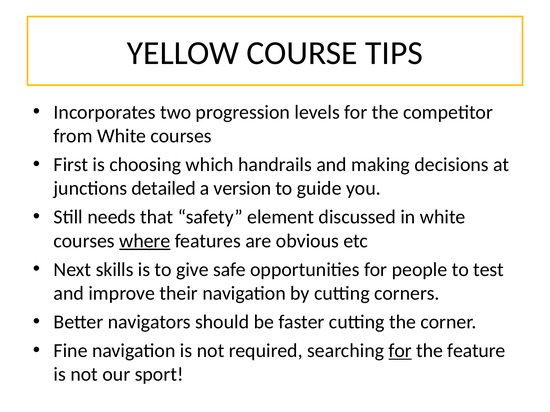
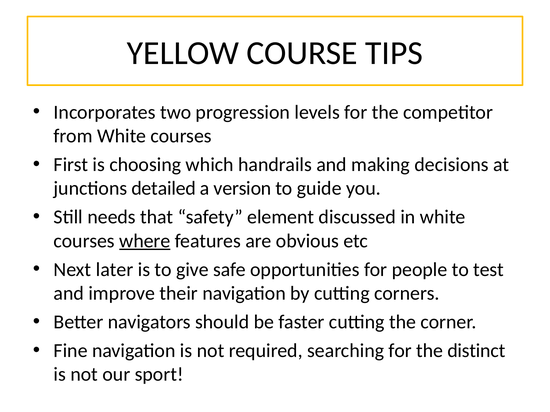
skills: skills -> later
for at (400, 351) underline: present -> none
feature: feature -> distinct
